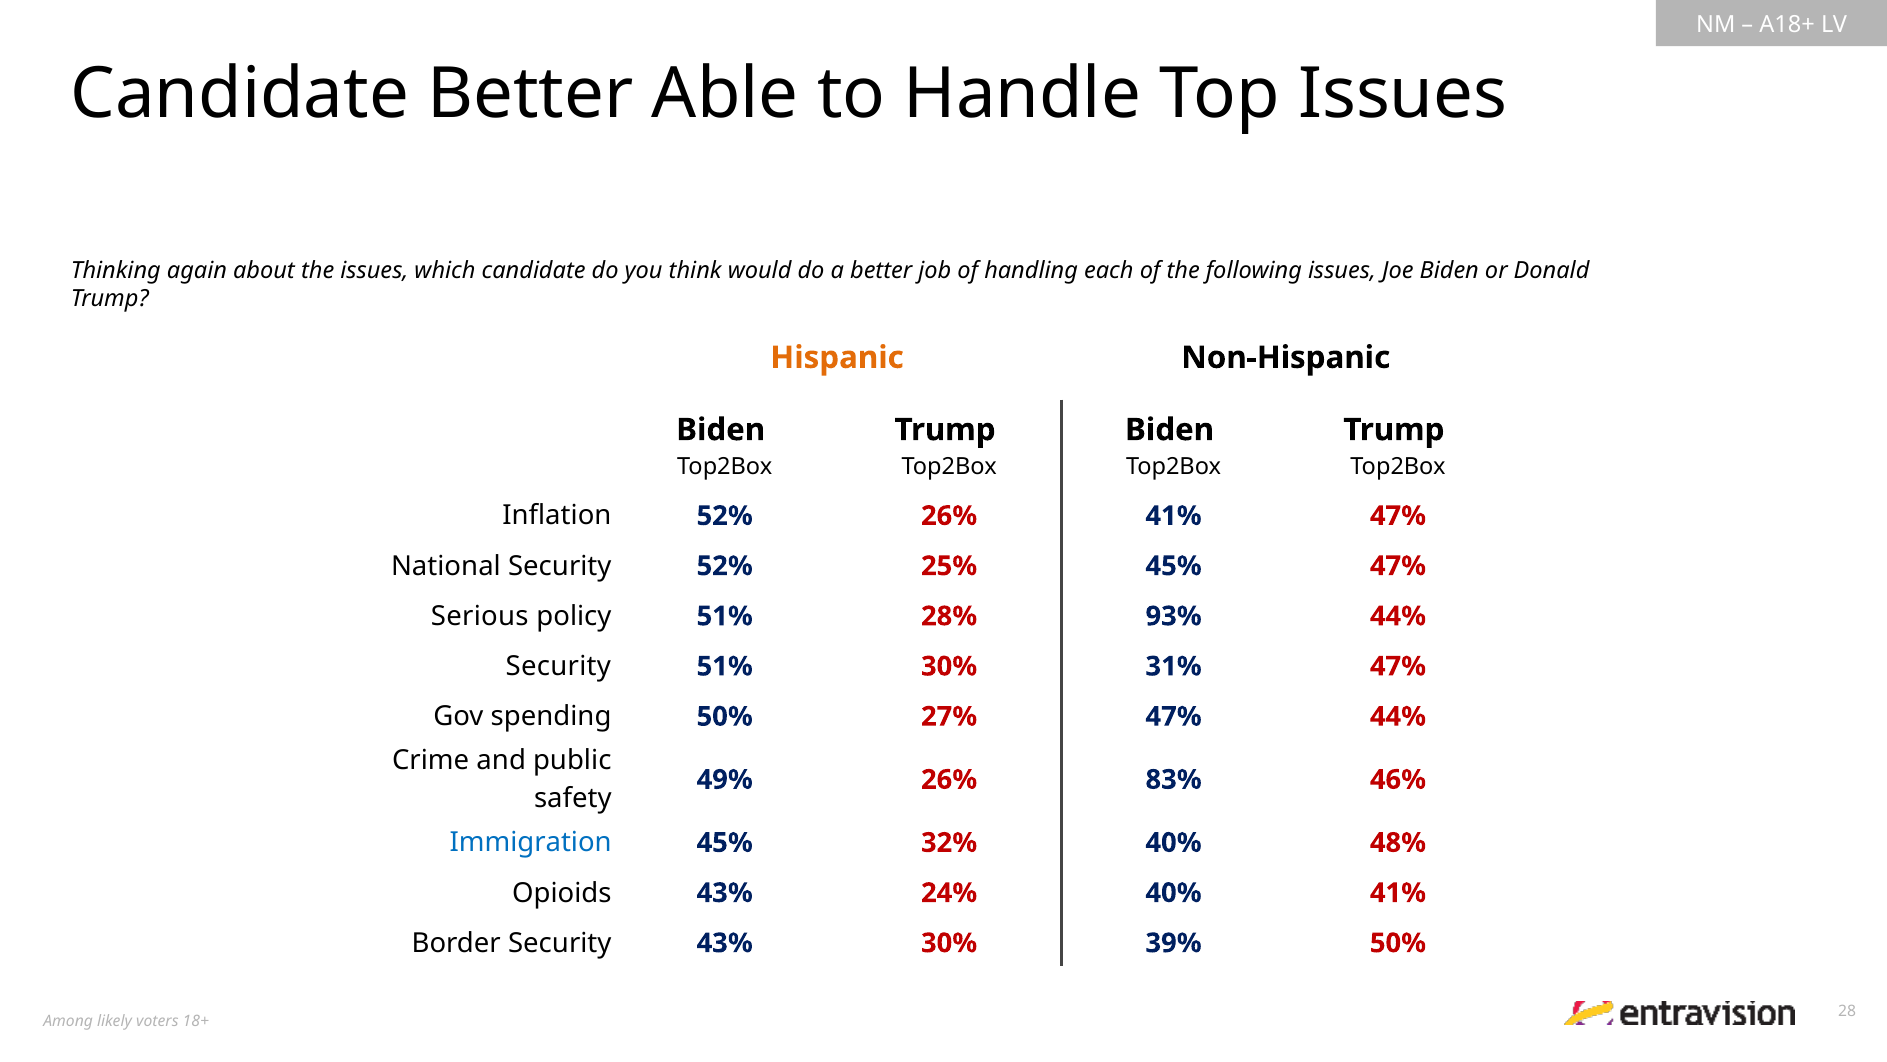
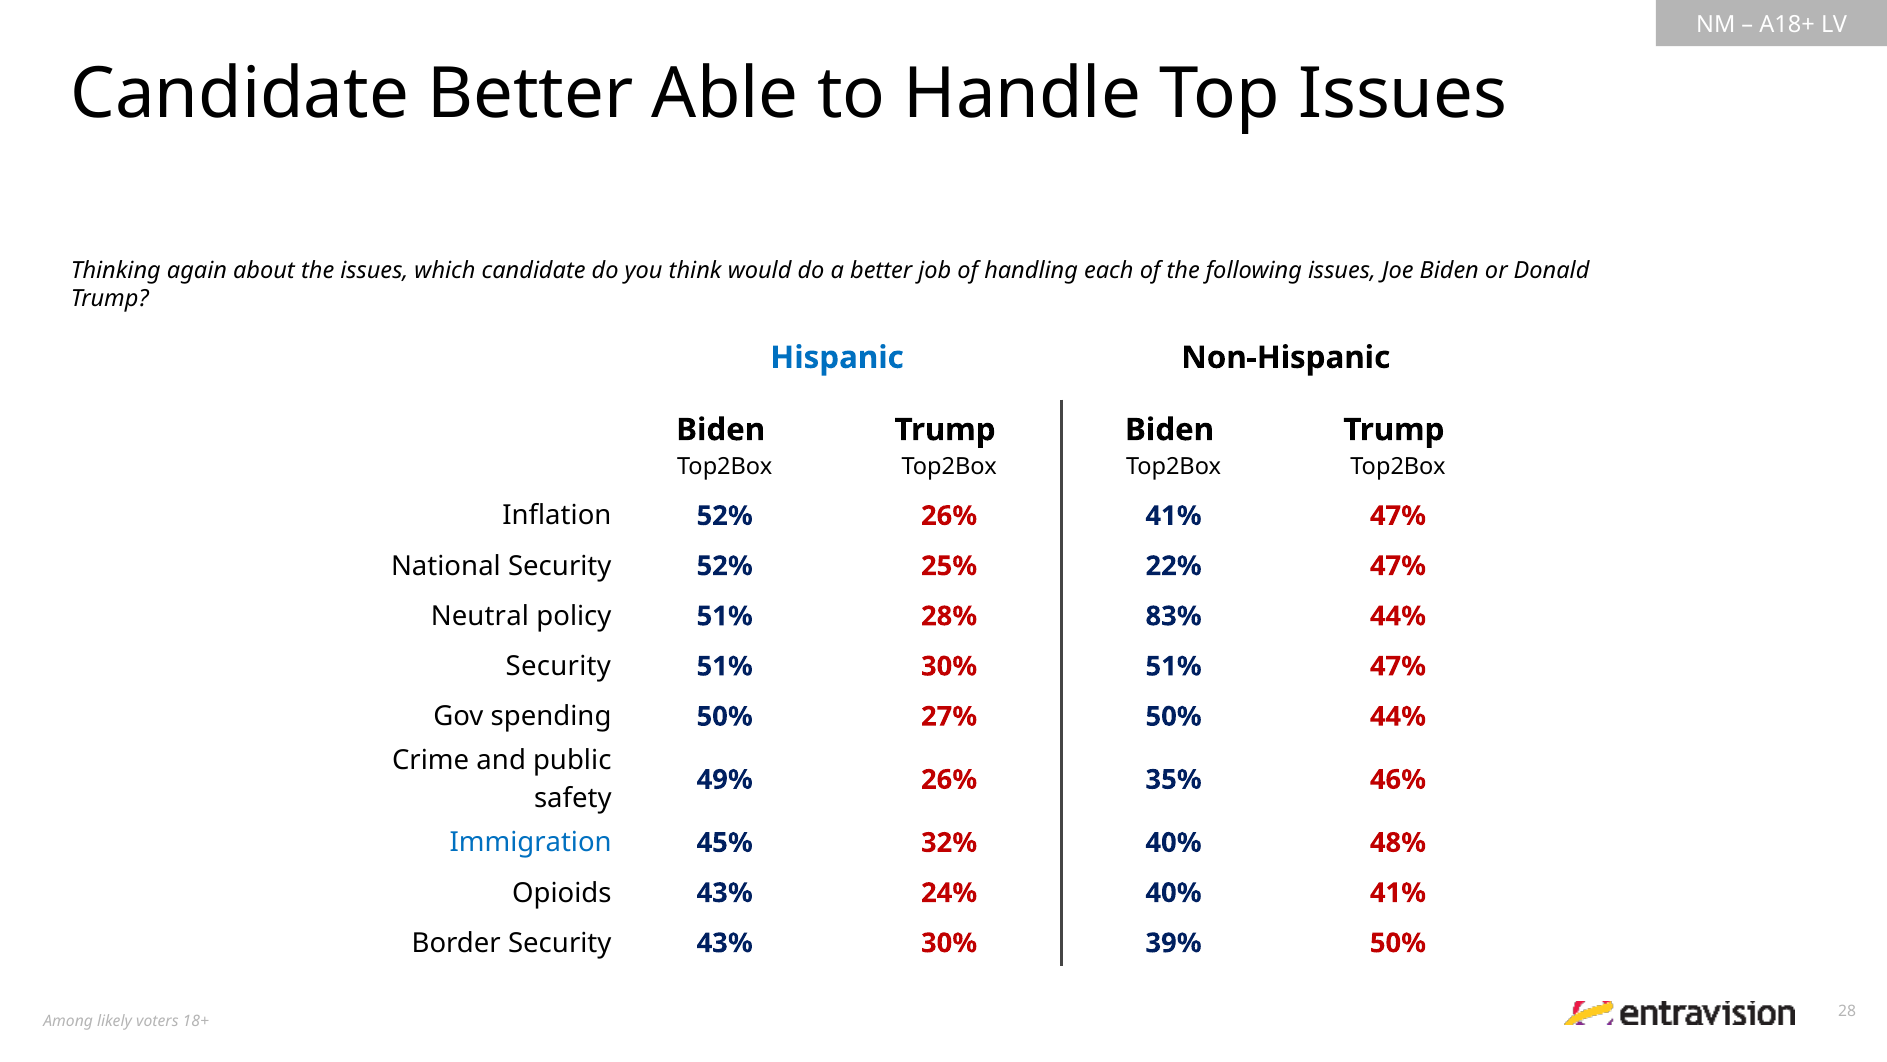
Hispanic colour: orange -> blue
25% 45%: 45% -> 22%
Serious: Serious -> Neutral
93%: 93% -> 83%
30% 31%: 31% -> 51%
27% 47%: 47% -> 50%
83%: 83% -> 35%
